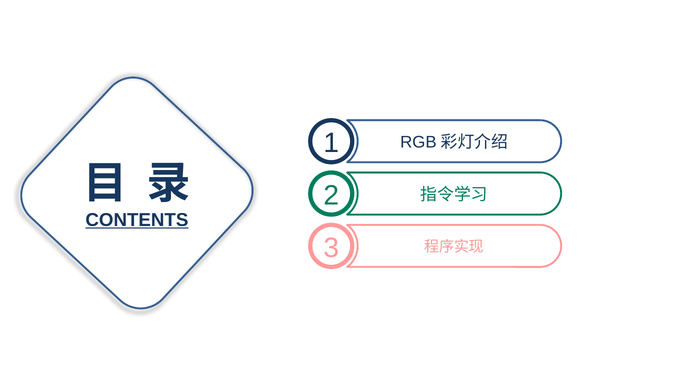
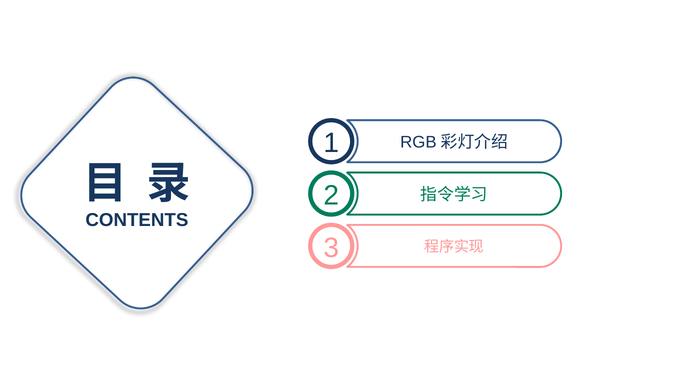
CONTENTS underline: present -> none
